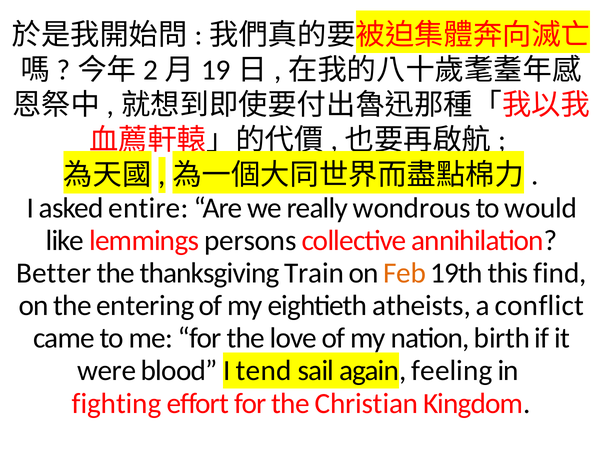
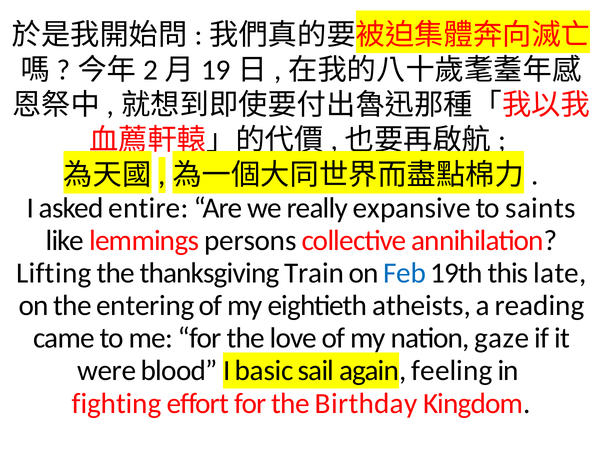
wondrous: wondrous -> expansive
would: would -> saints
Better: Better -> Lifting
Feb colour: orange -> blue
find: find -> late
conflict: conflict -> reading
birth: birth -> gaze
tend: tend -> basic
Christian: Christian -> Birthday
